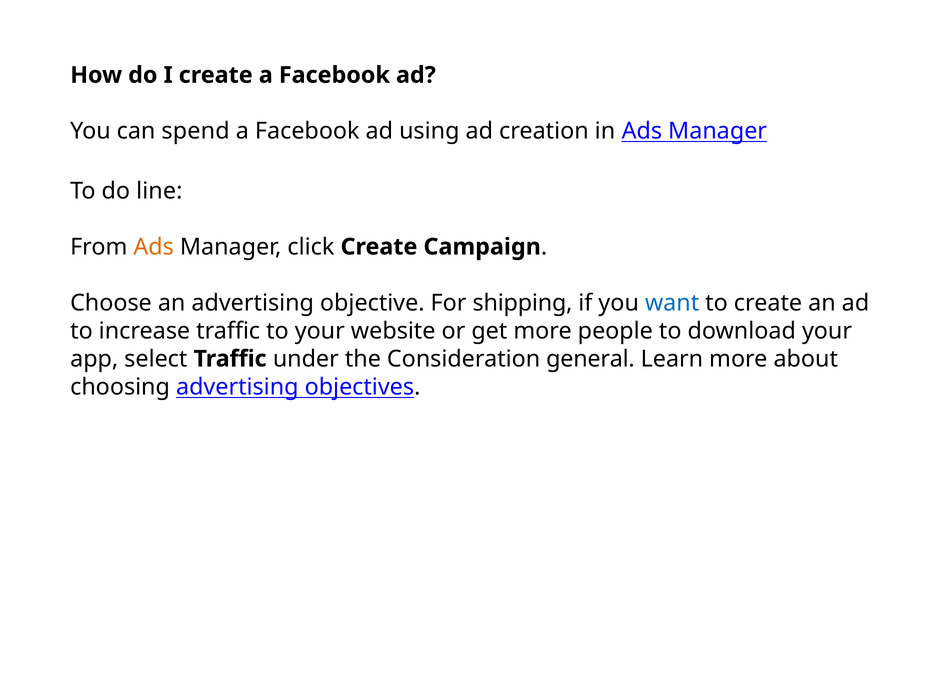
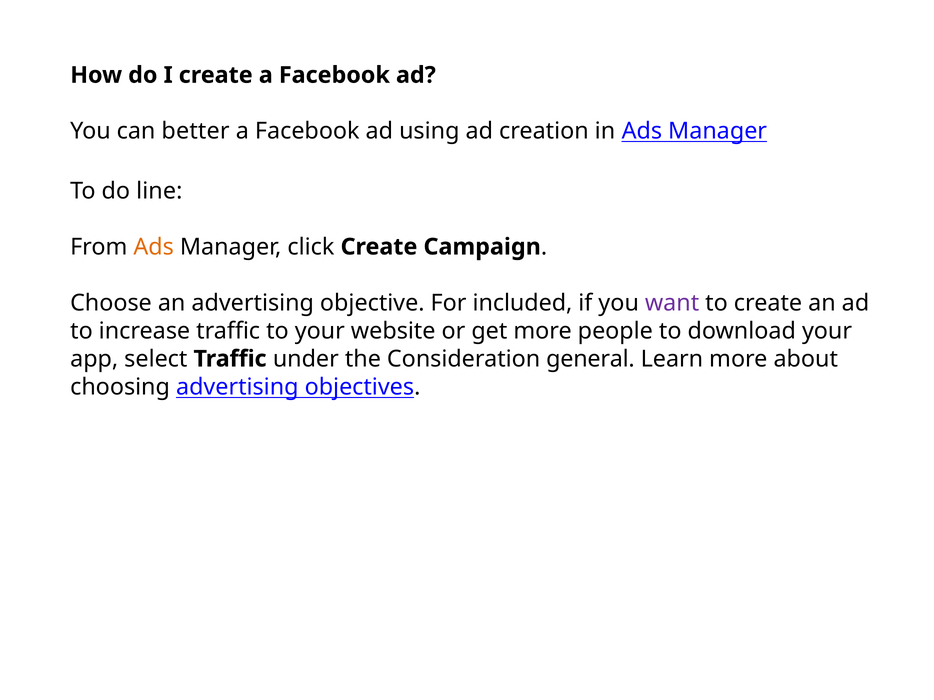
spend: spend -> better
shipping: shipping -> included
want colour: blue -> purple
